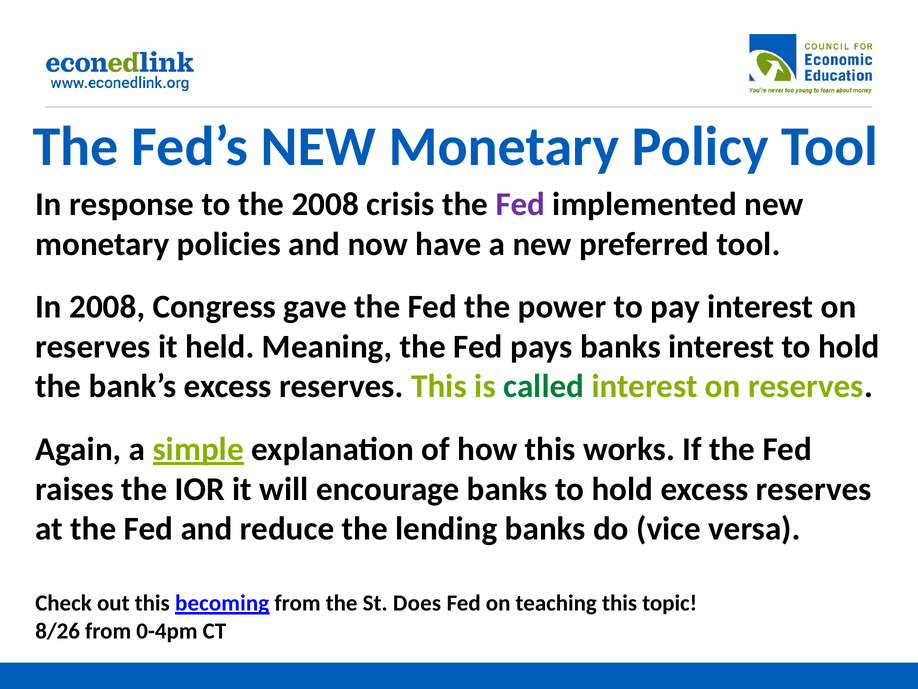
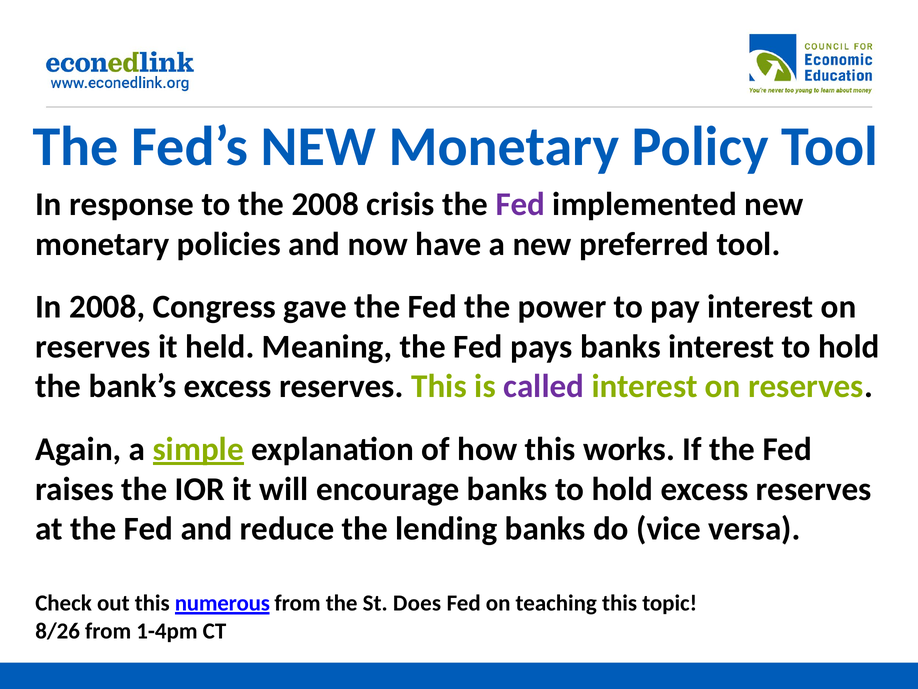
called colour: green -> purple
becoming: becoming -> numerous
0-4pm: 0-4pm -> 1-4pm
